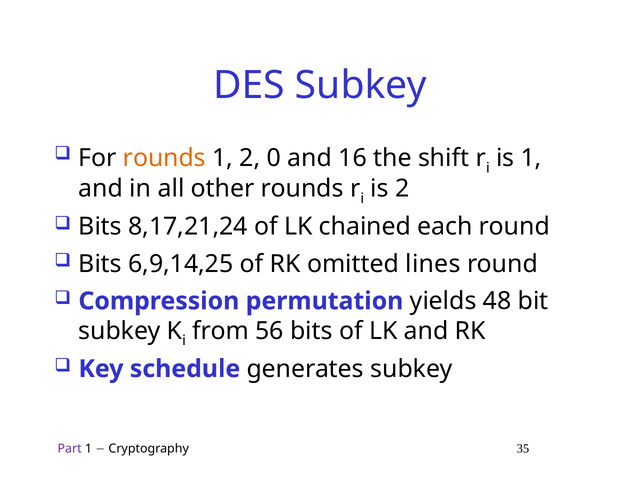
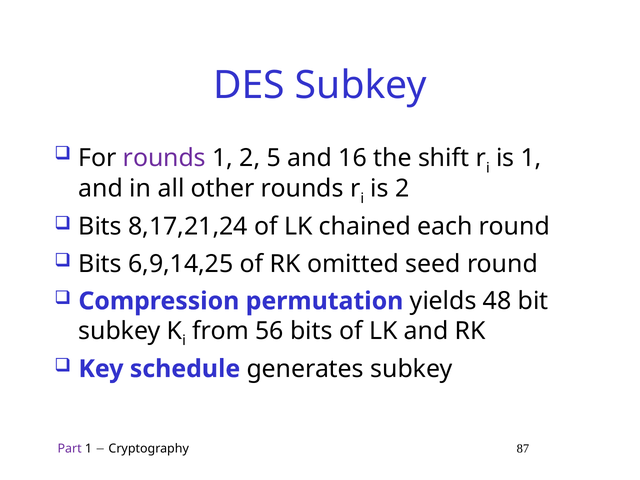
rounds at (164, 158) colour: orange -> purple
0: 0 -> 5
lines: lines -> seed
35: 35 -> 87
